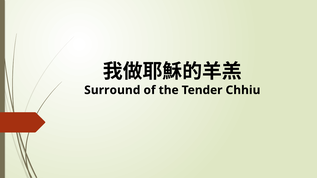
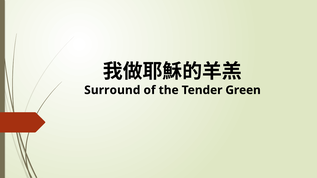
Chhiu: Chhiu -> Green
